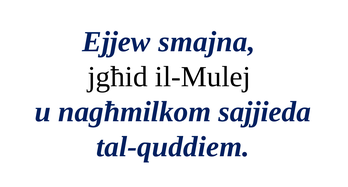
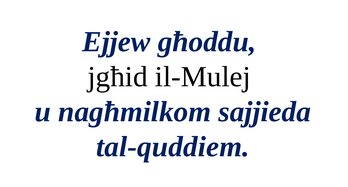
smajna: smajna -> għoddu
